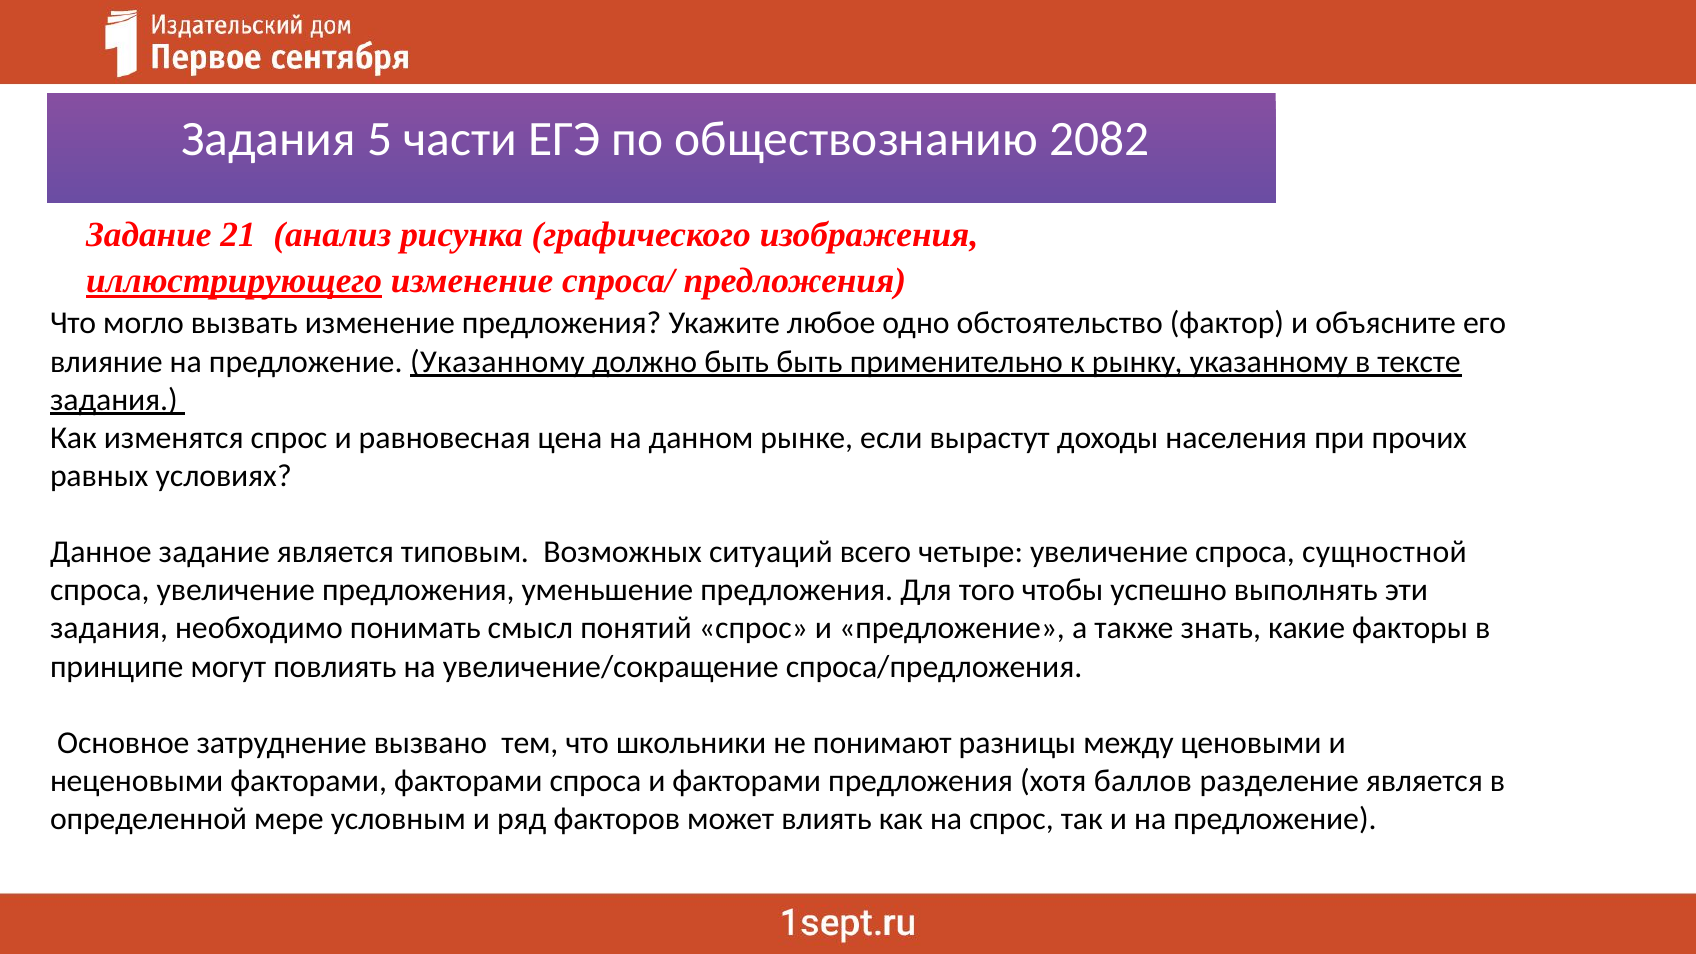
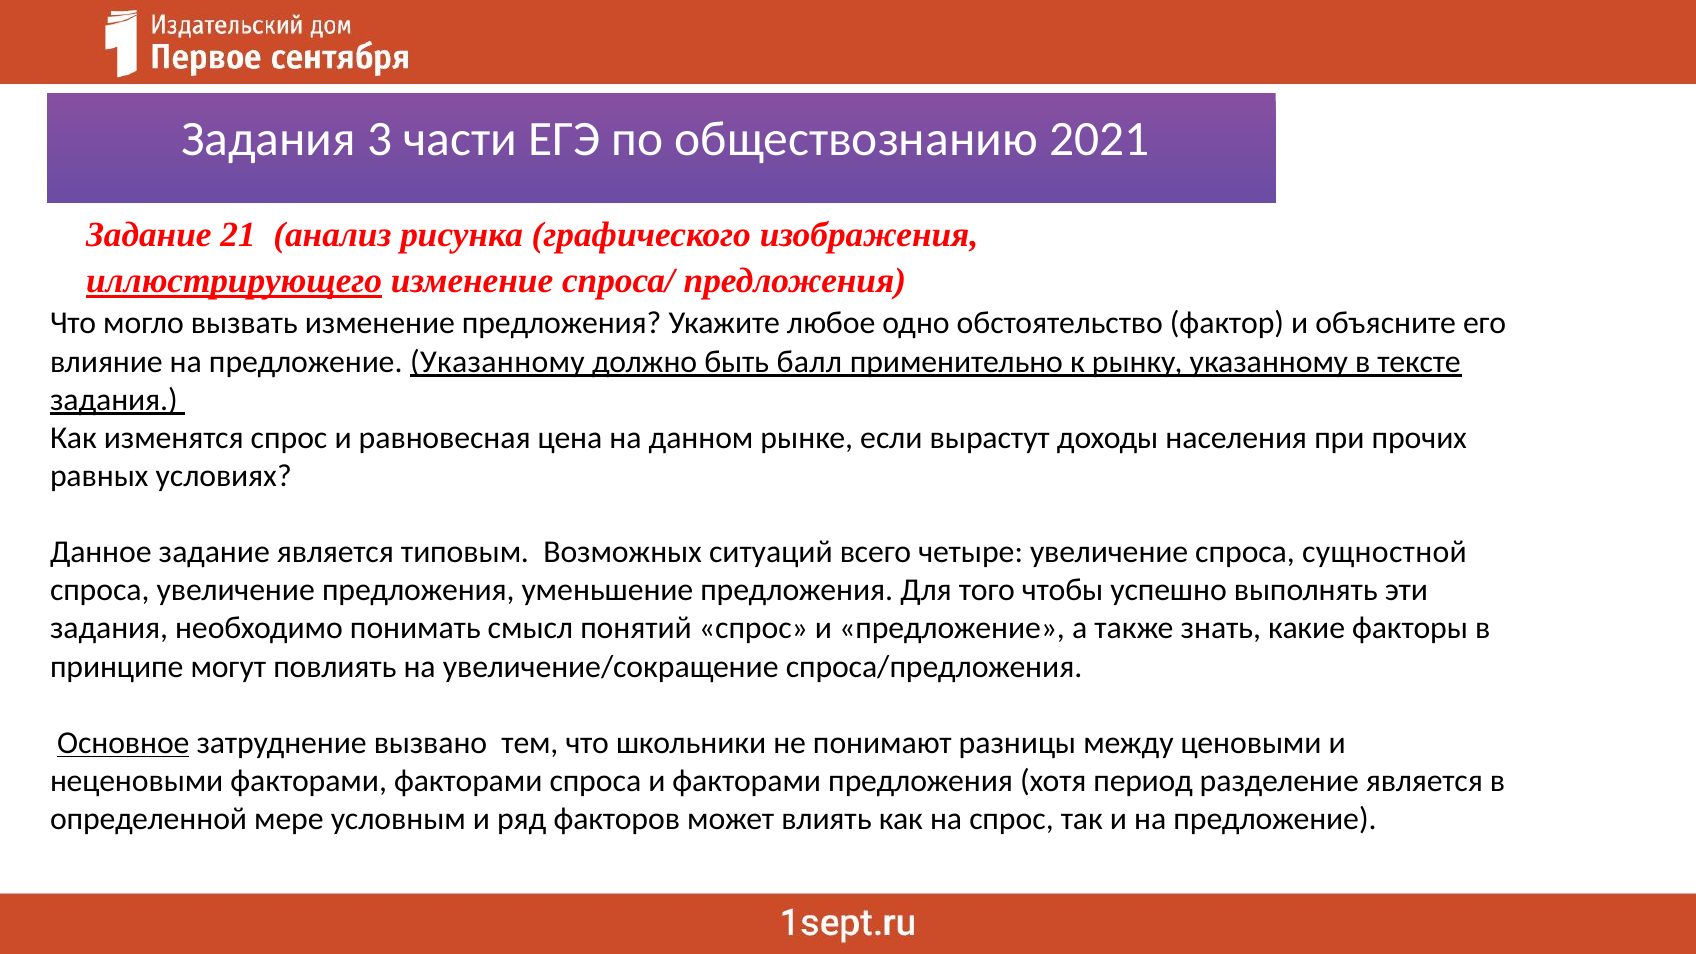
5: 5 -> 3
2082: 2082 -> 2021
быть быть: быть -> балл
Основное underline: none -> present
баллов: баллов -> период
